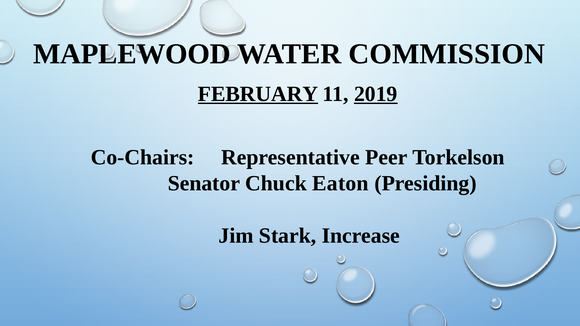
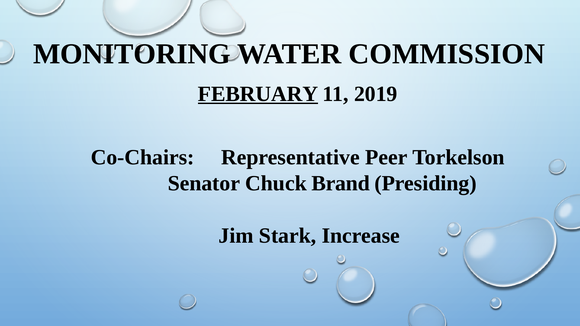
MAPLEWOOD: MAPLEWOOD -> MONITORING
2019 underline: present -> none
Eaton: Eaton -> Brand
